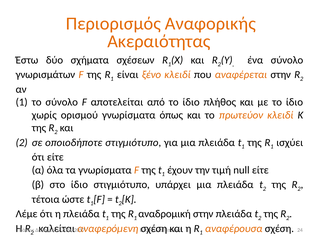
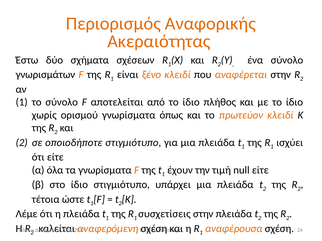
αναδρομική: αναδρομική -> συσχετίσεις
